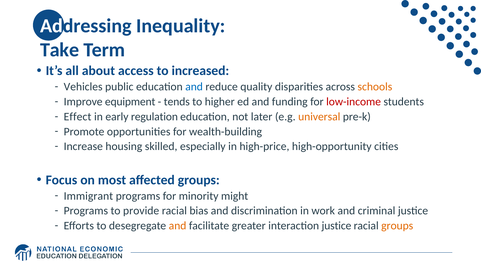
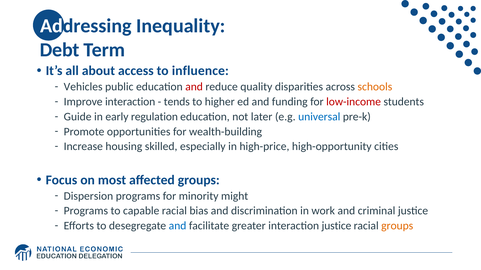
Take: Take -> Debt
increased: increased -> influence
and at (194, 87) colour: blue -> red
Improve equipment: equipment -> interaction
Effect: Effect -> Guide
universal colour: orange -> blue
Immigrant: Immigrant -> Dispersion
provide: provide -> capable
and at (178, 226) colour: orange -> blue
